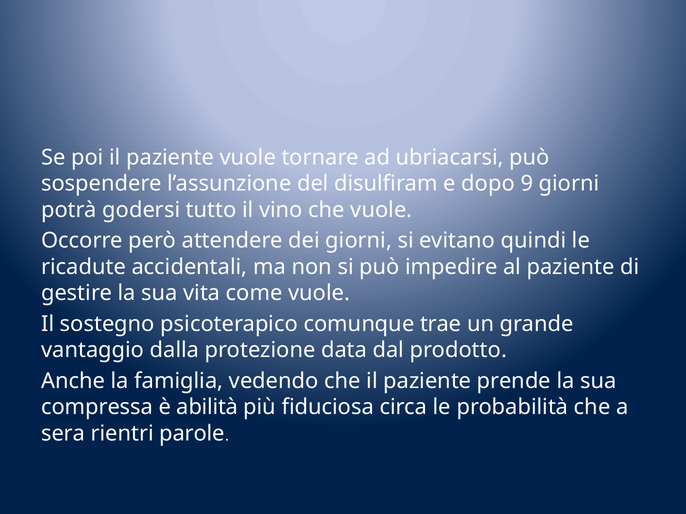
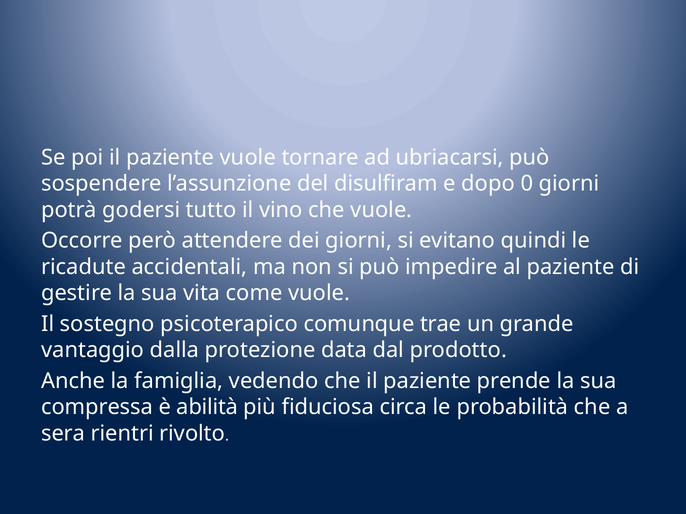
9: 9 -> 0
parole: parole -> rivolto
